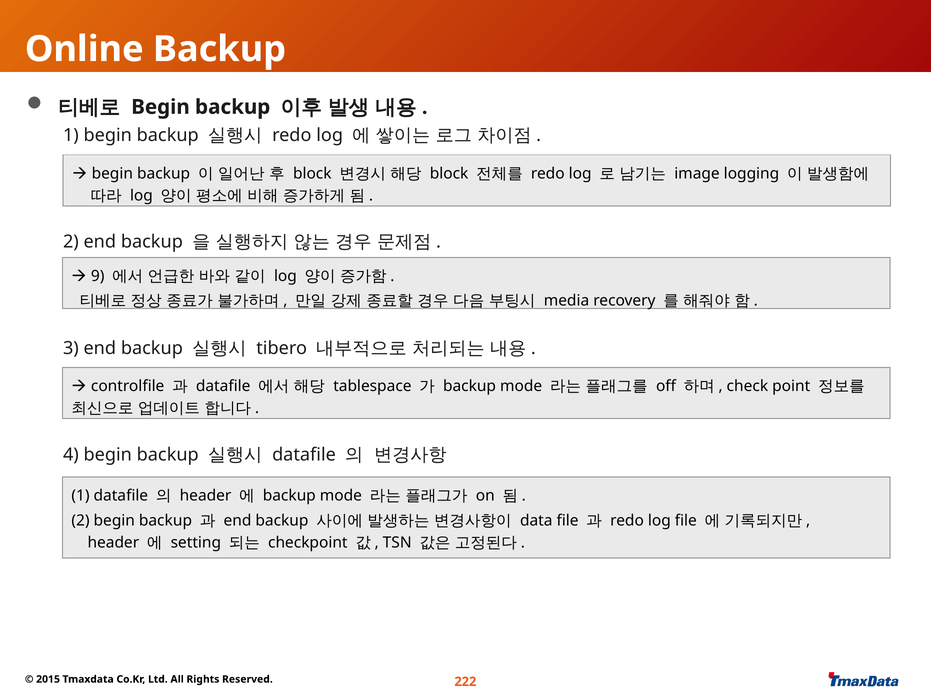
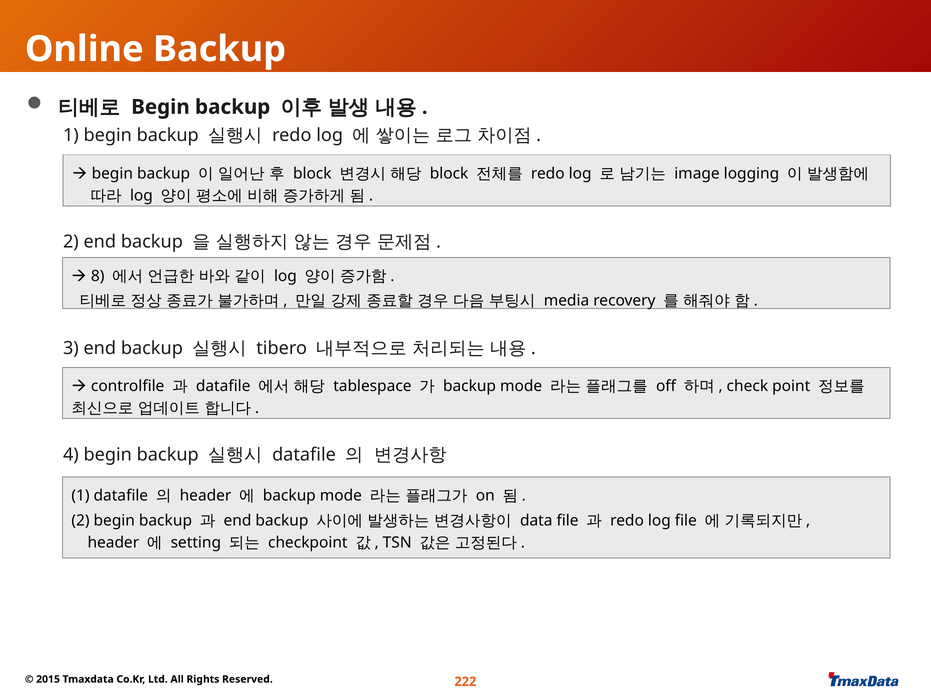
9: 9 -> 8
